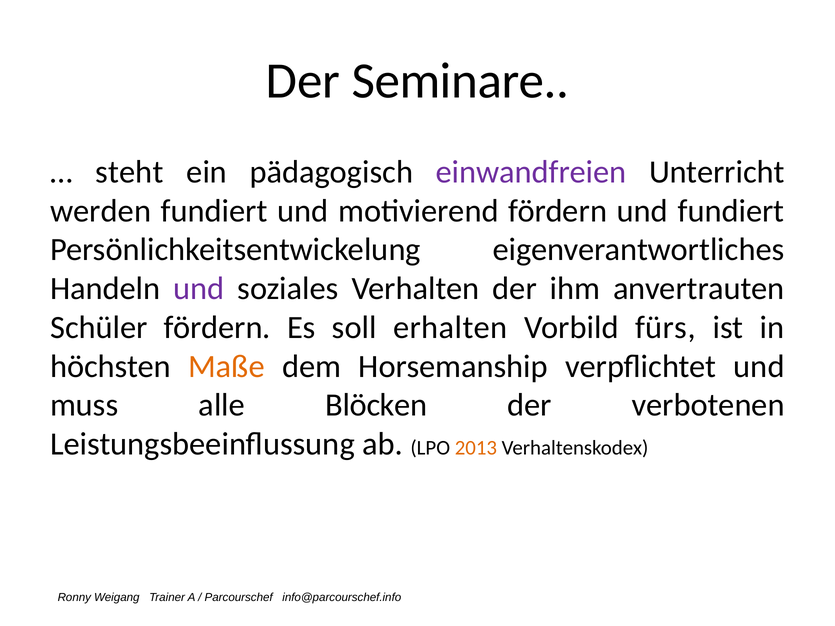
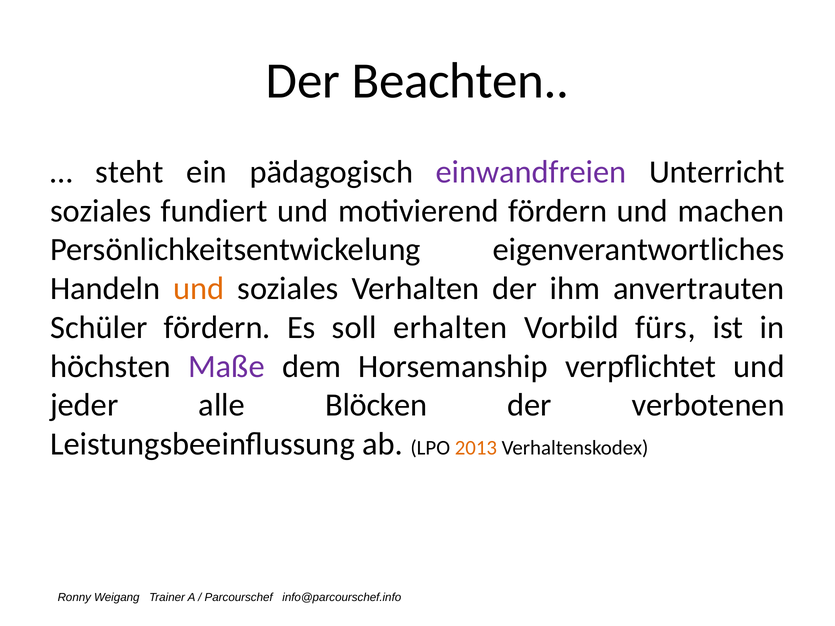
Seminare: Seminare -> Beachten
werden at (101, 211): werden -> soziales
und fundiert: fundiert -> machen
und at (199, 289) colour: purple -> orange
Maße colour: orange -> purple
muss: muss -> jeder
